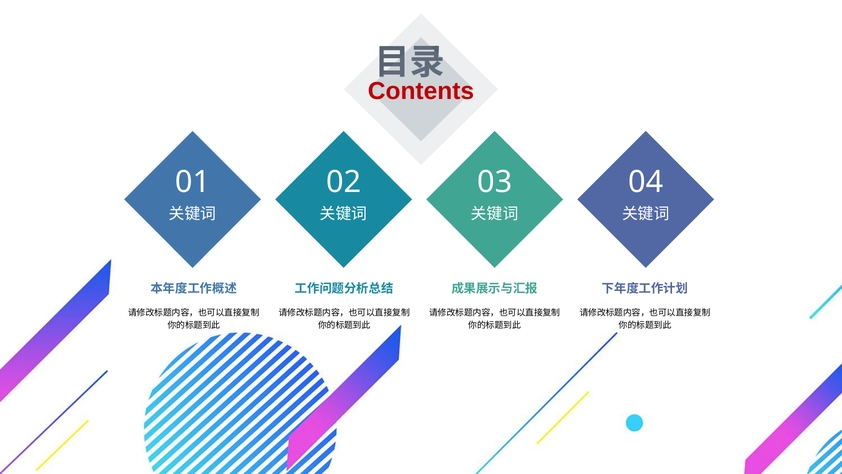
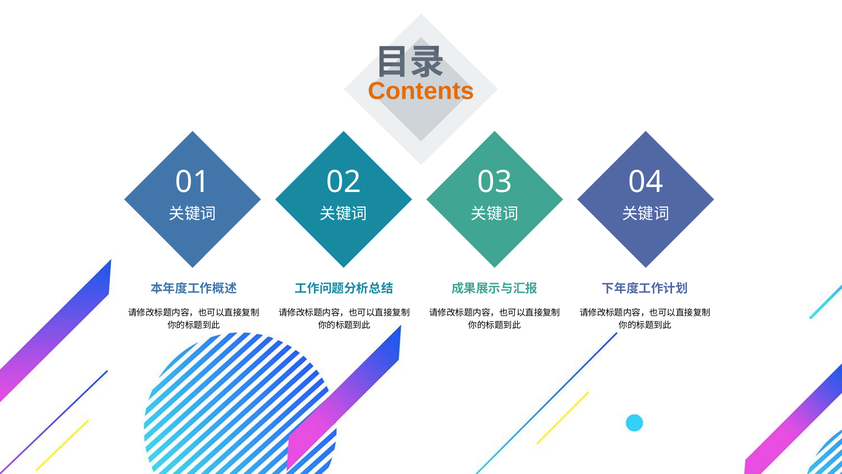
Contents colour: red -> orange
